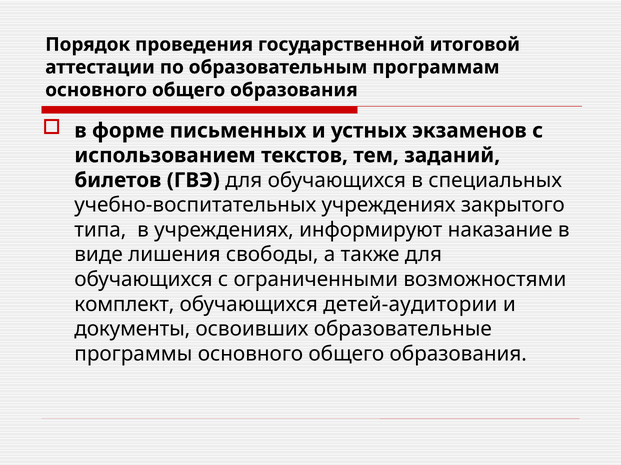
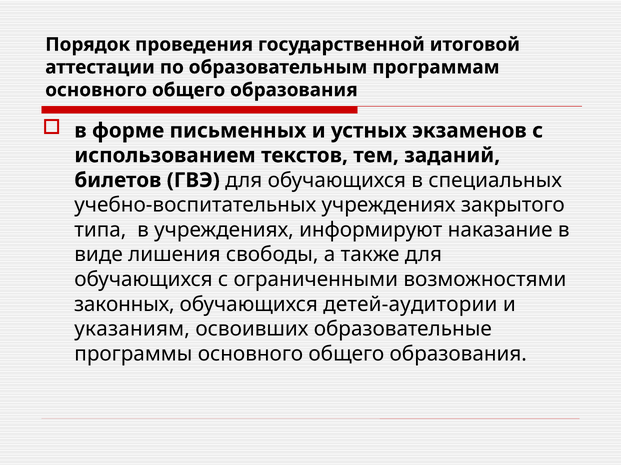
комплект: комплект -> законных
документы: документы -> указаниям
